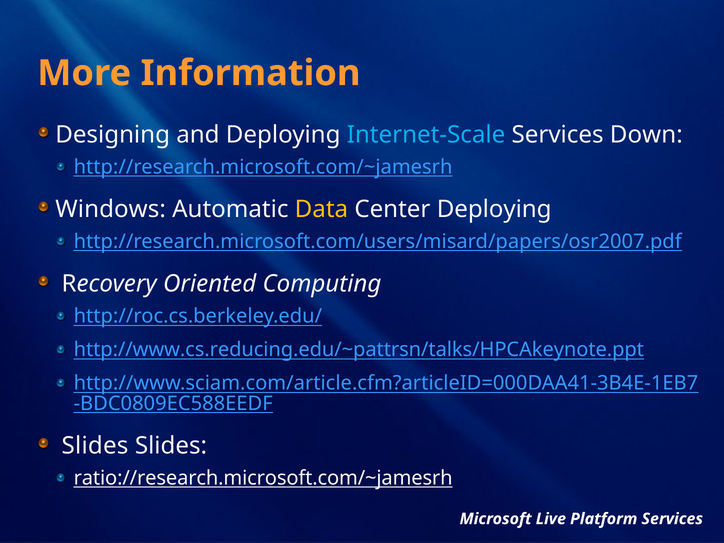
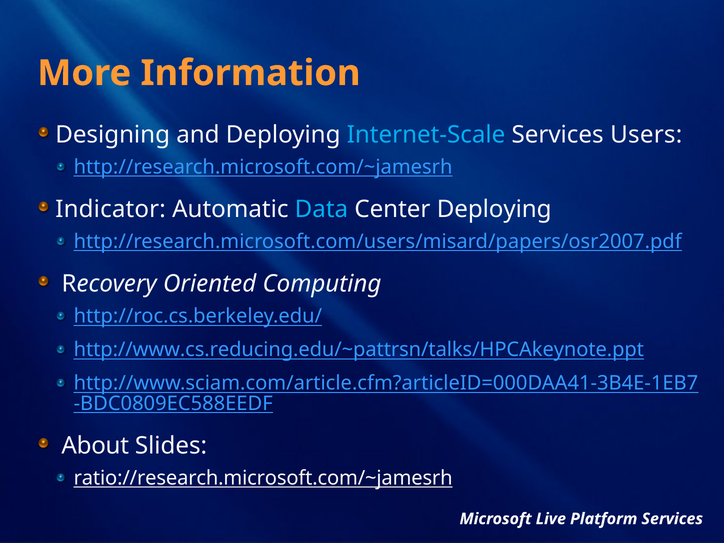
Down: Down -> Users
Windows: Windows -> Indicator
Data colour: yellow -> light blue
Slides at (95, 446): Slides -> About
